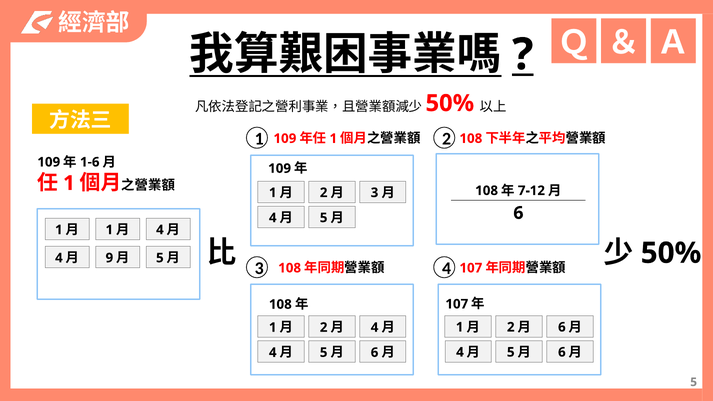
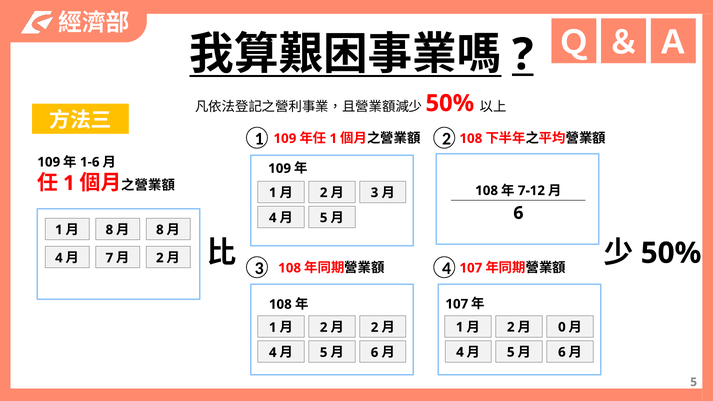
1 at (109, 230): 1 -> 8
4 at (160, 230): 4 -> 8
9: 9 -> 7
5 at (160, 258): 5 -> 2
6 at (562, 327): 6 -> 0
4 at (375, 327): 4 -> 2
